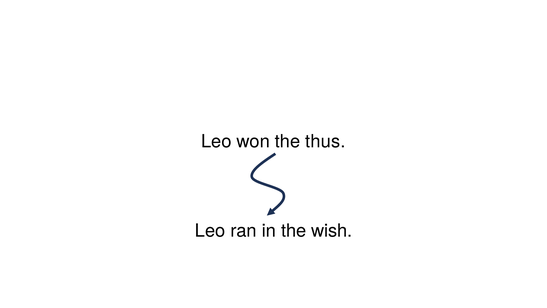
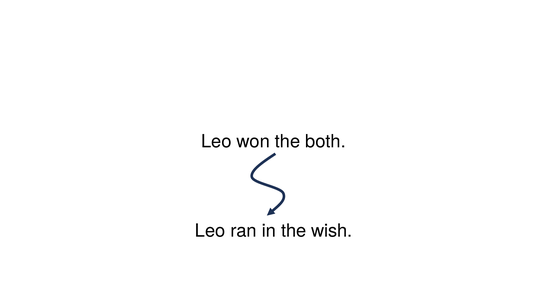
thus: thus -> both
